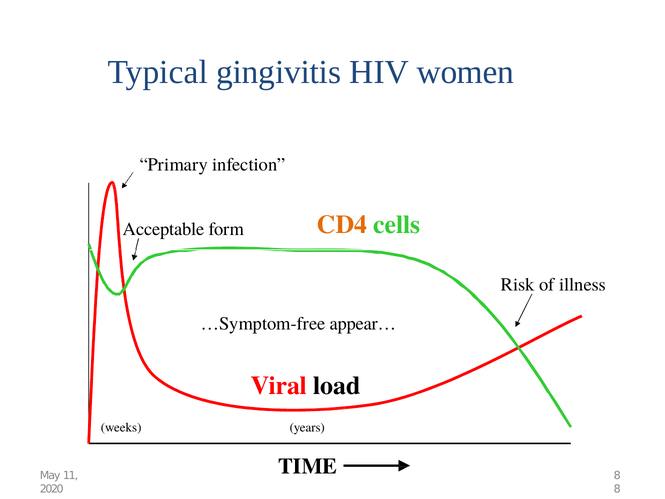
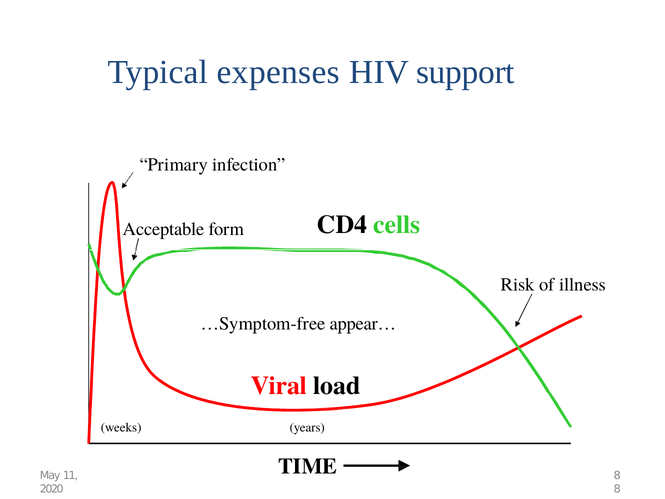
gingivitis: gingivitis -> expenses
women: women -> support
CD4 colour: orange -> black
